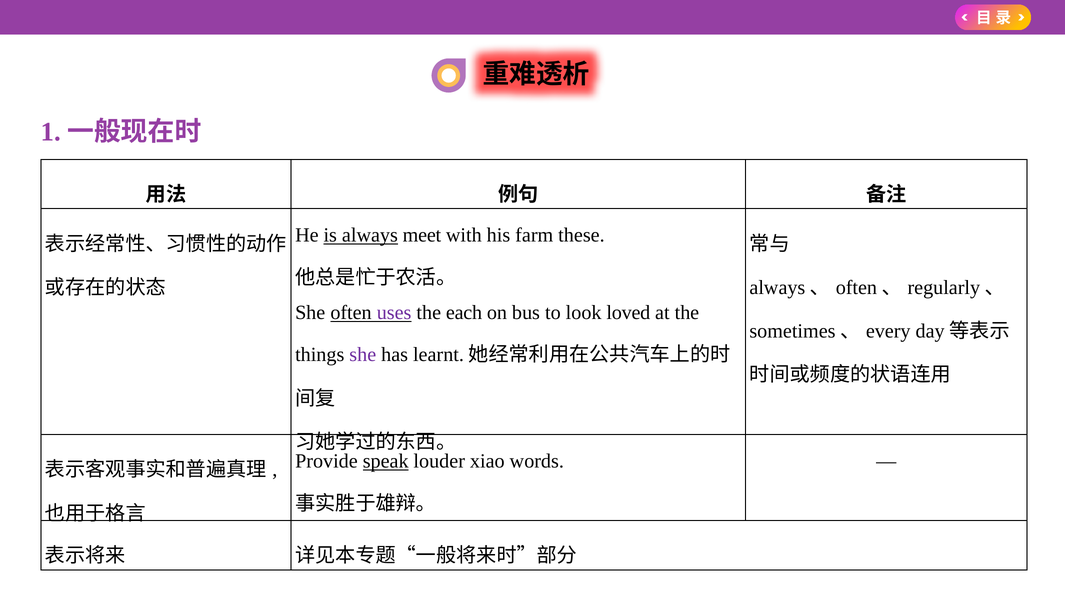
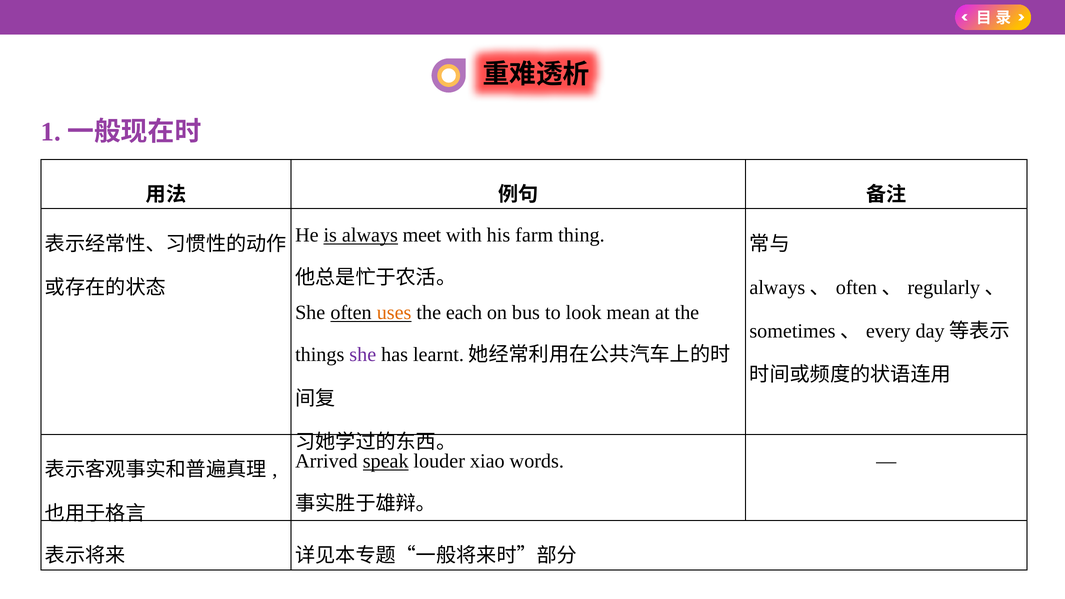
these: these -> thing
uses colour: purple -> orange
loved: loved -> mean
Provide: Provide -> Arrived
